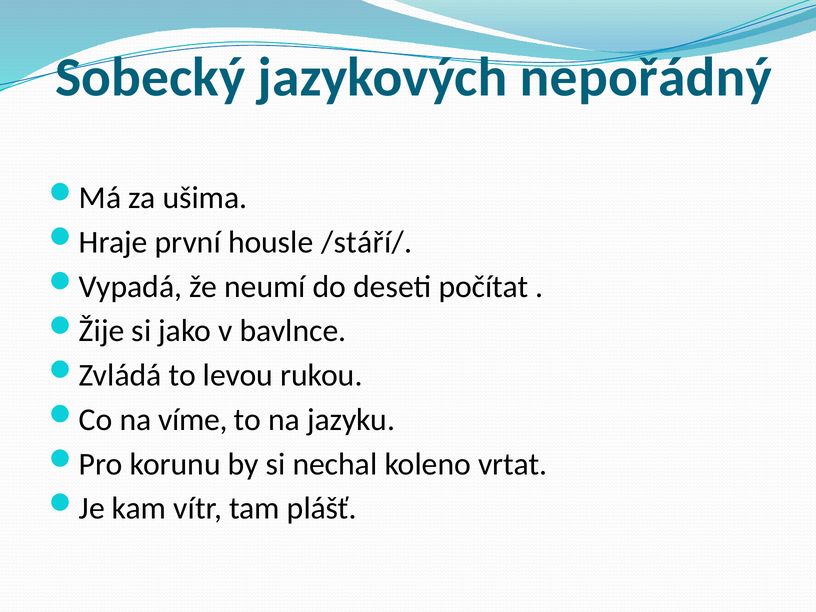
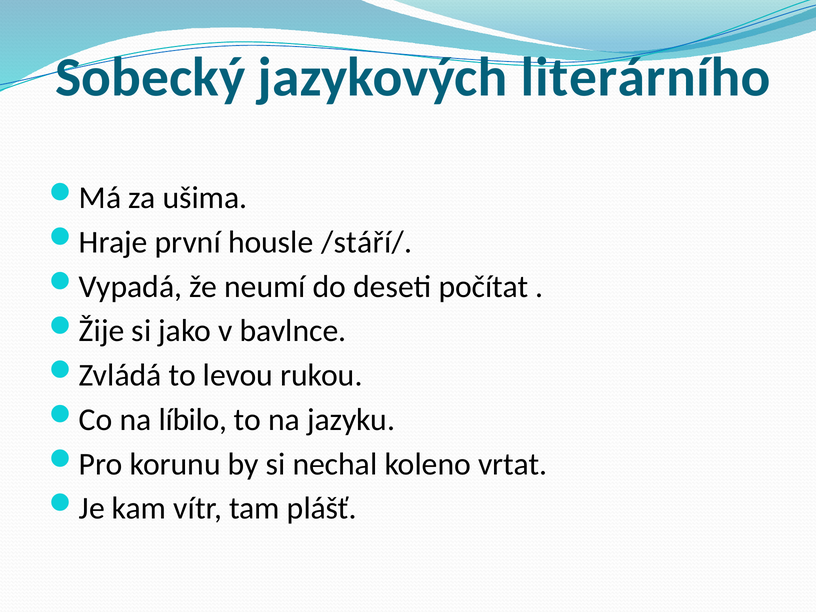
nepořádný: nepořádný -> literárního
víme: víme -> líbilo
